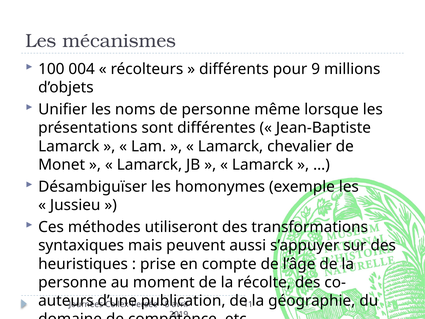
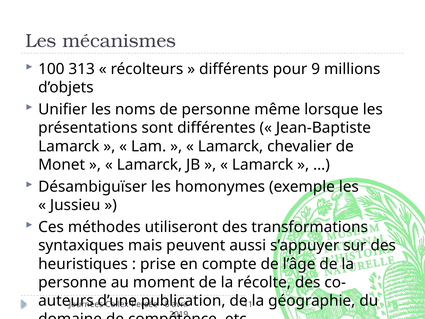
004: 004 -> 313
